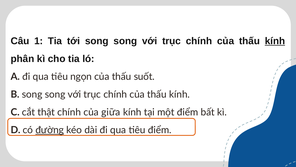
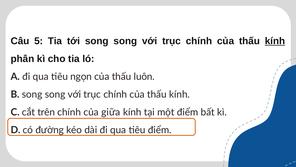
1: 1 -> 5
suốt: suốt -> luôn
thật: thật -> trên
đường underline: present -> none
